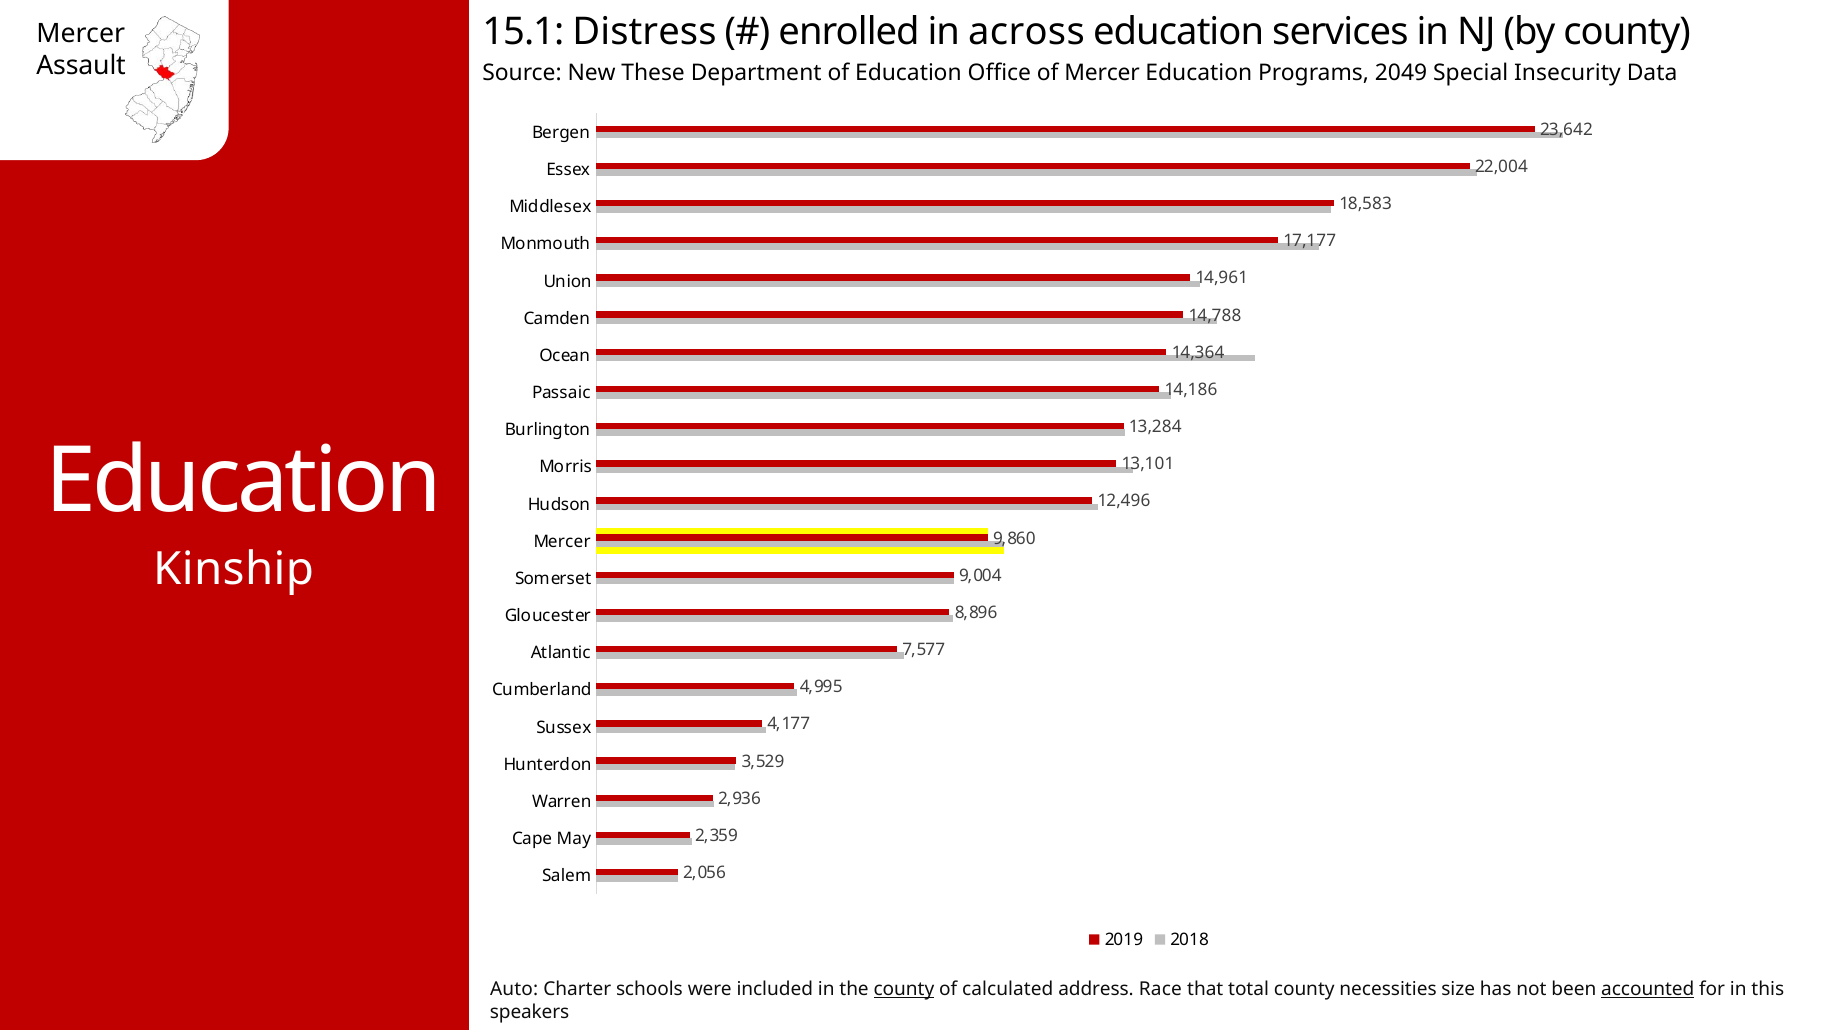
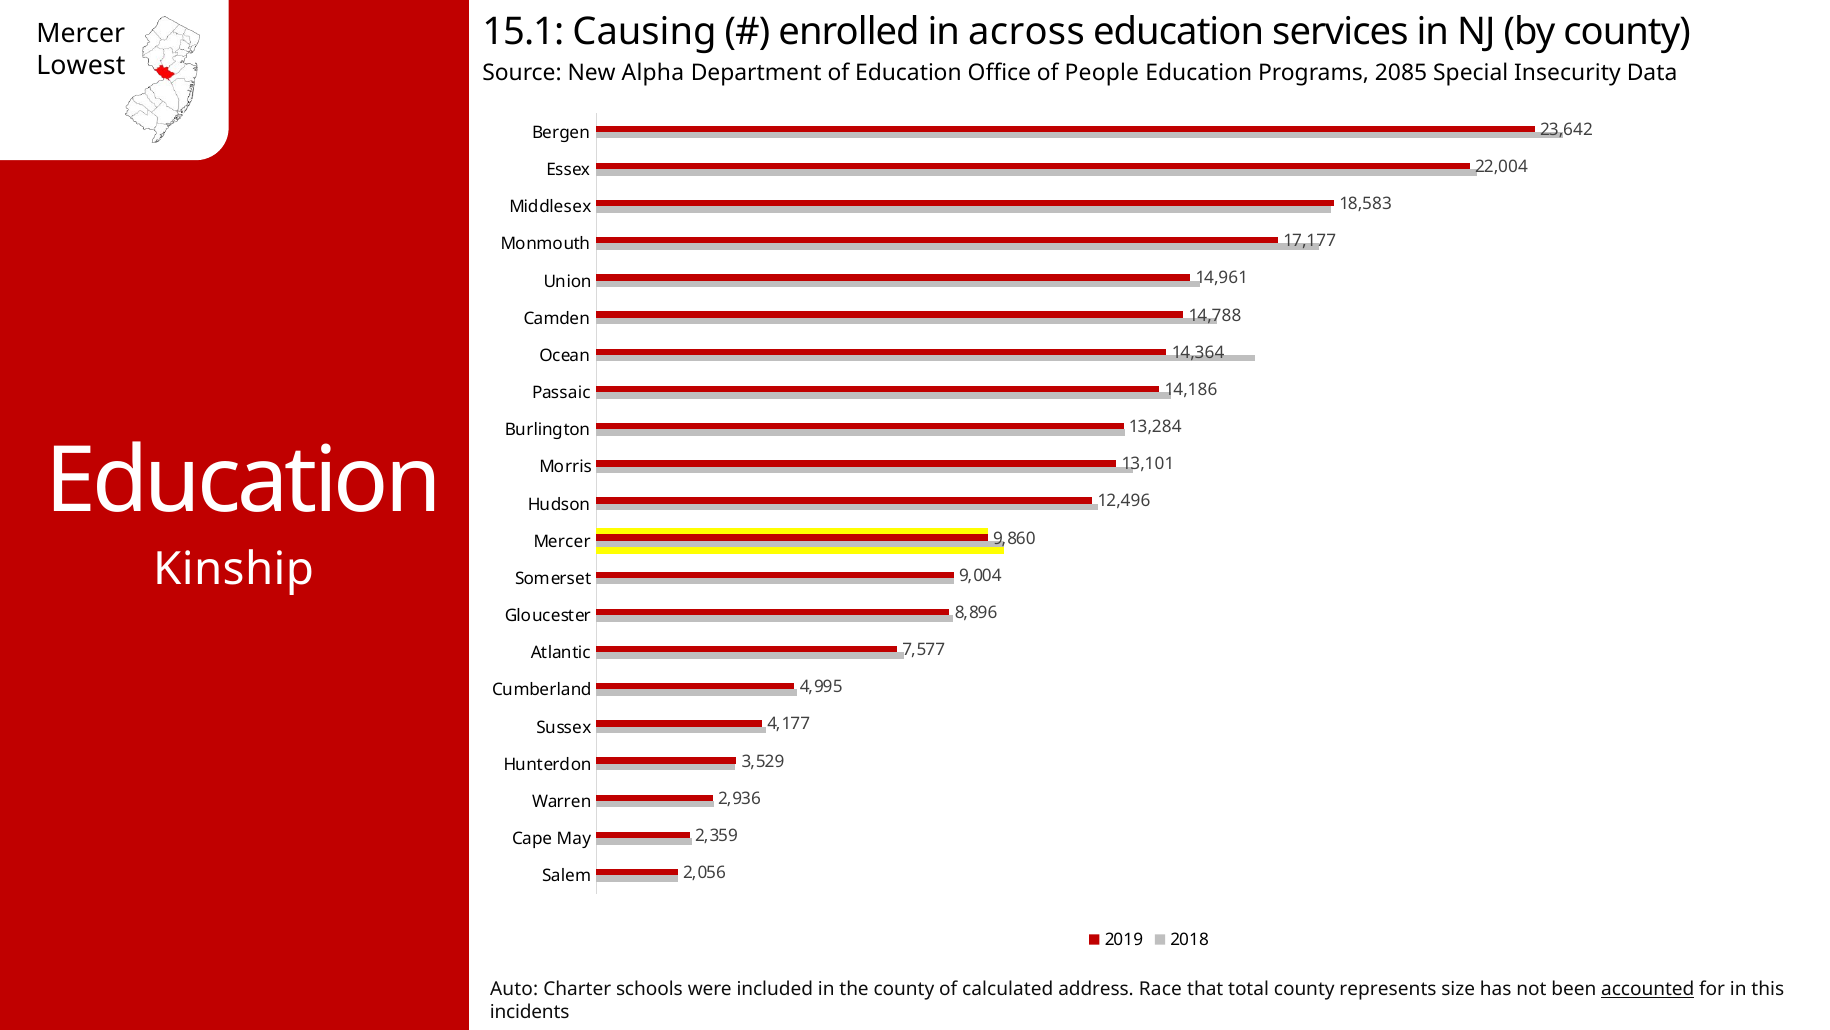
Distress: Distress -> Causing
Assault: Assault -> Lowest
These: These -> Alpha
of Mercer: Mercer -> People
2049: 2049 -> 2085
county at (904, 989) underline: present -> none
necessities: necessities -> represents
speakers: speakers -> incidents
